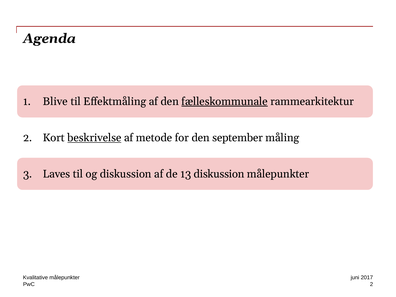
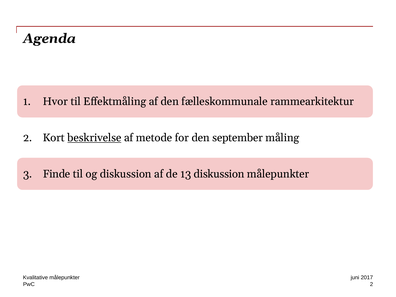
Blive: Blive -> Hvor
fælleskommunale underline: present -> none
Laves: Laves -> Finde
